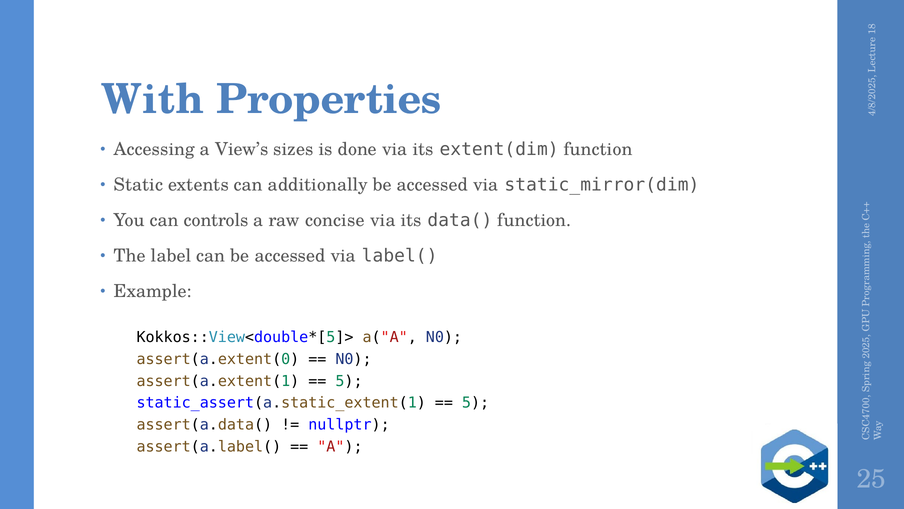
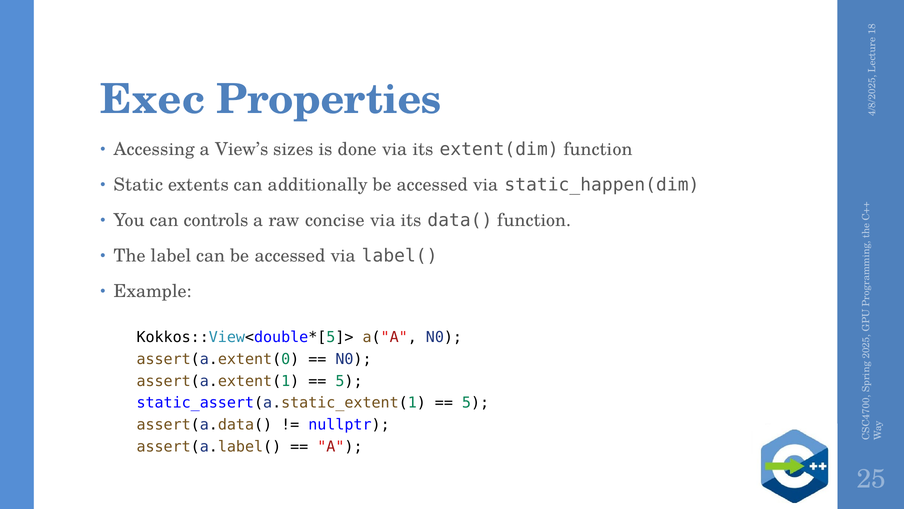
With: With -> Exec
static_mirror(dim: static_mirror(dim -> static_happen(dim
